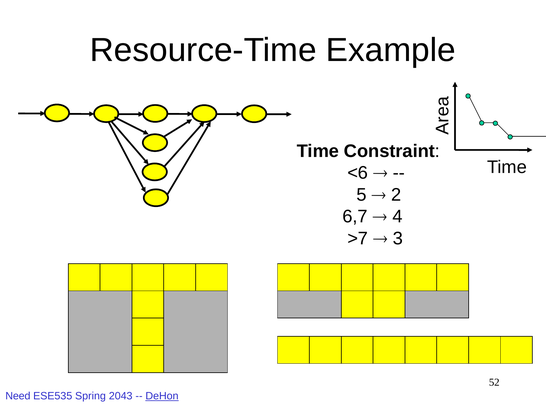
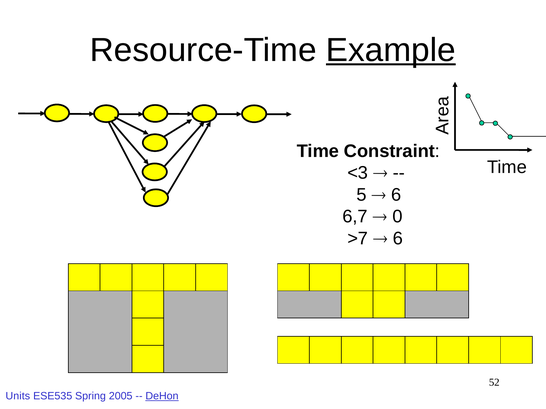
Example underline: none -> present
<6: <6 -> <3
2 at (396, 195): 2 -> 6
4: 4 -> 0
3 at (398, 239): 3 -> 6
Need: Need -> Units
2043: 2043 -> 2005
